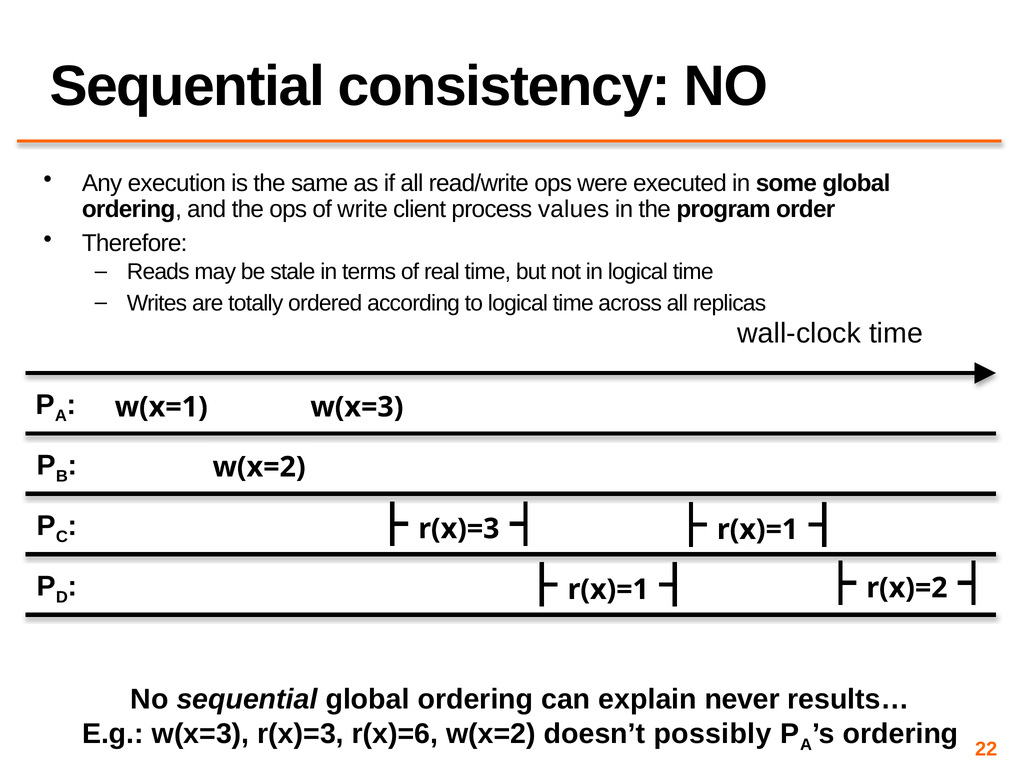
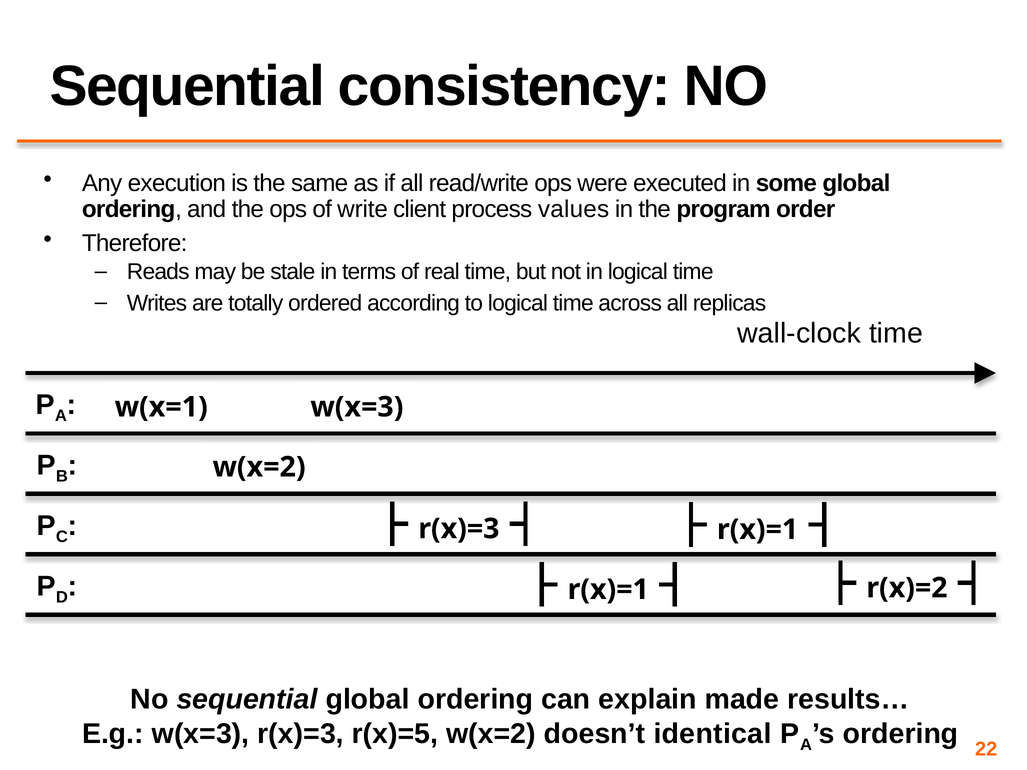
never: never -> made
r(x)=6: r(x)=6 -> r(x)=5
possibly: possibly -> identical
